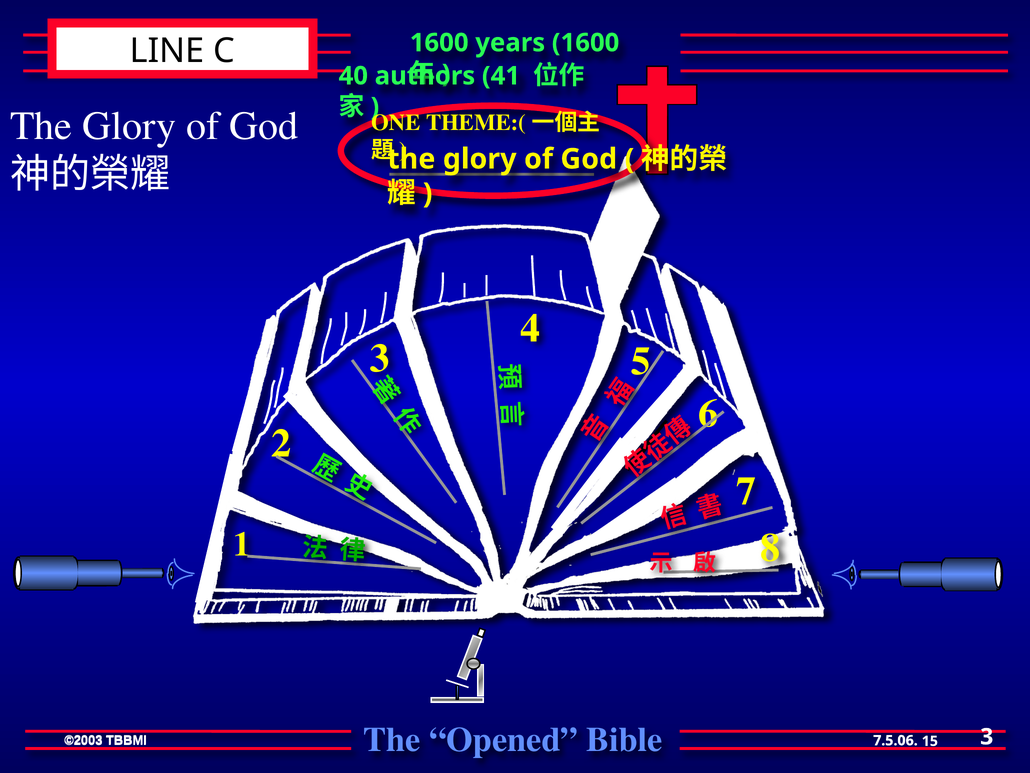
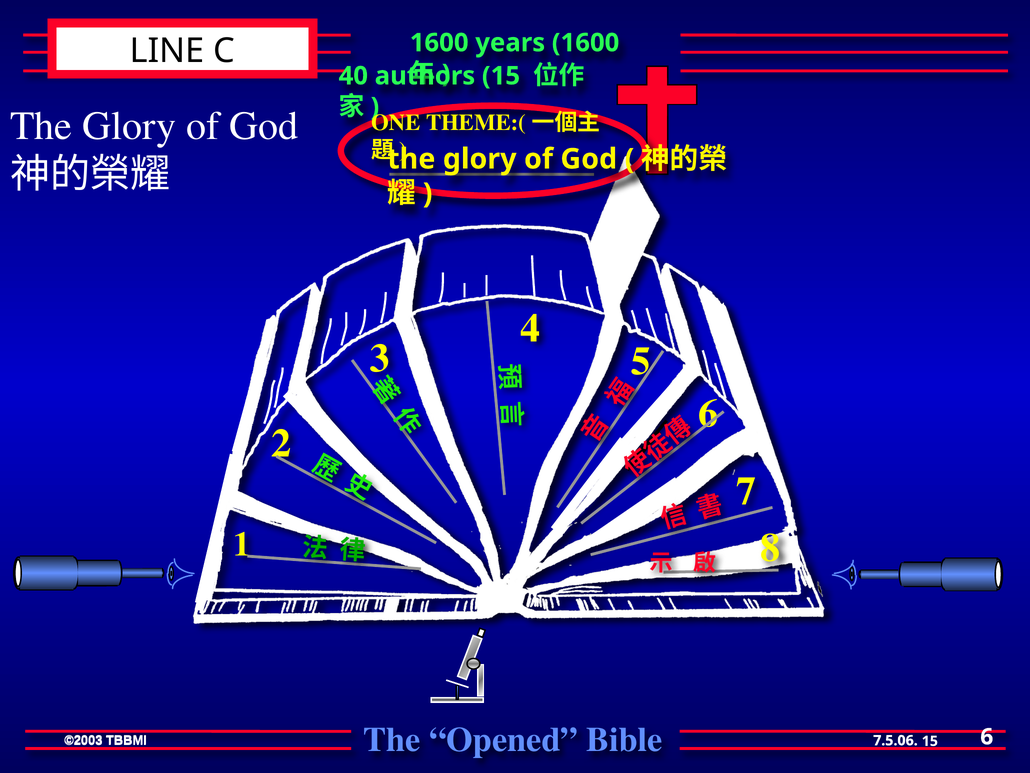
41 at (501, 76): 41 -> 15
3 at (987, 736): 3 -> 6
